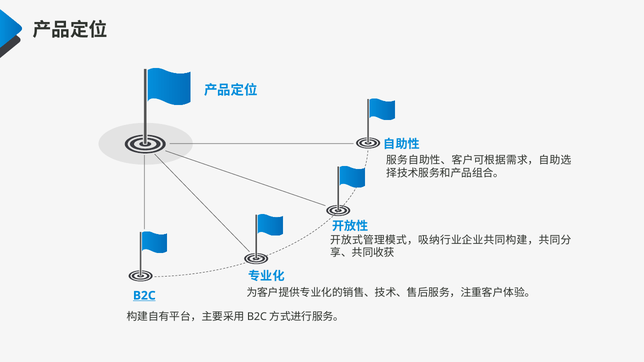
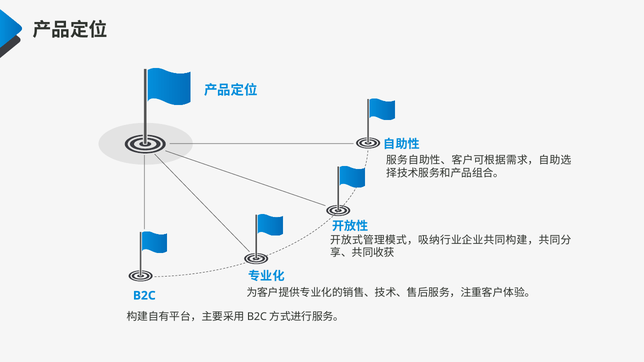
B2C underline: present -> none
